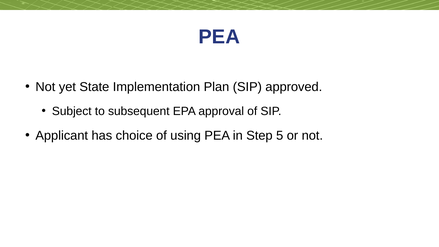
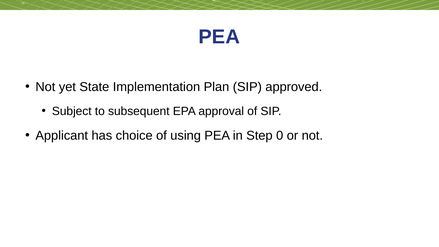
5: 5 -> 0
